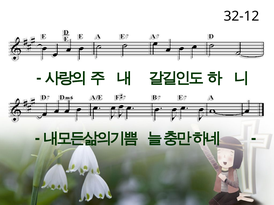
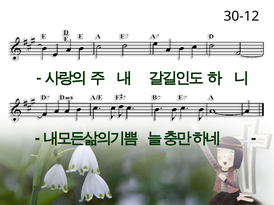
32-12: 32-12 -> 30-12
